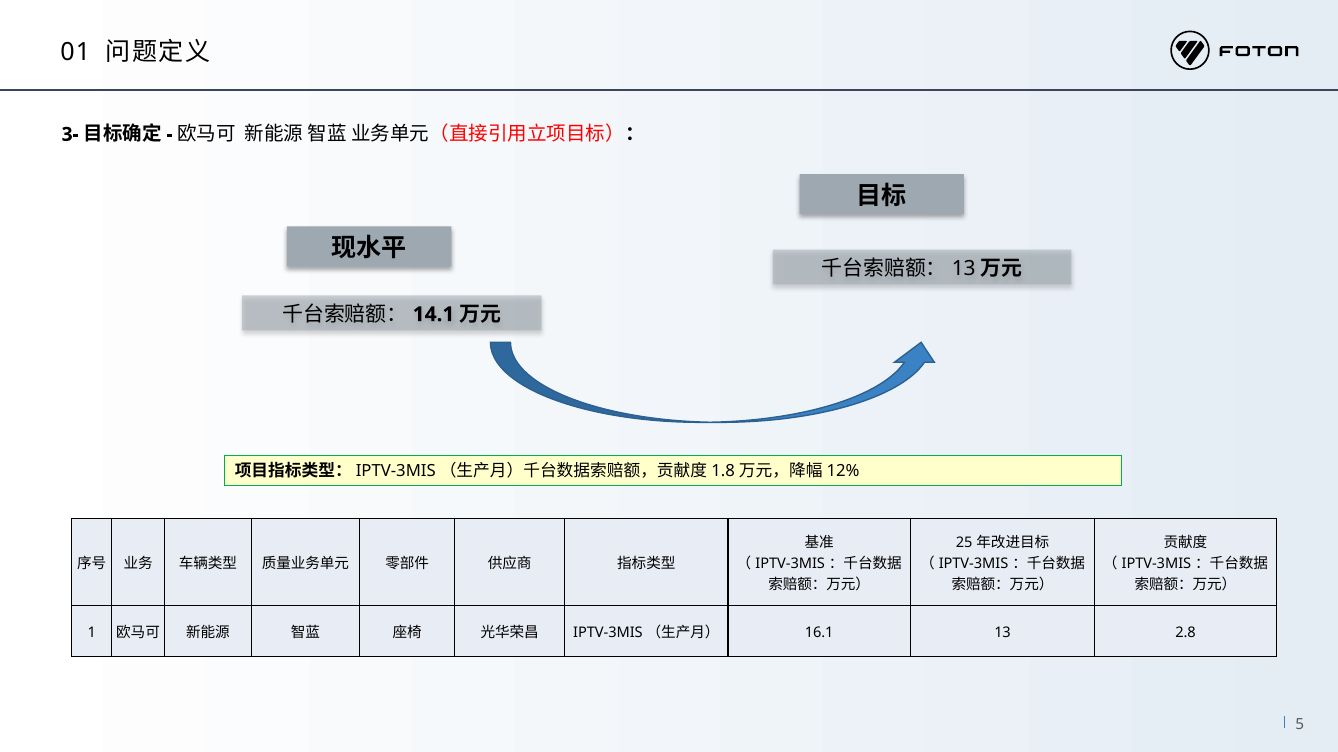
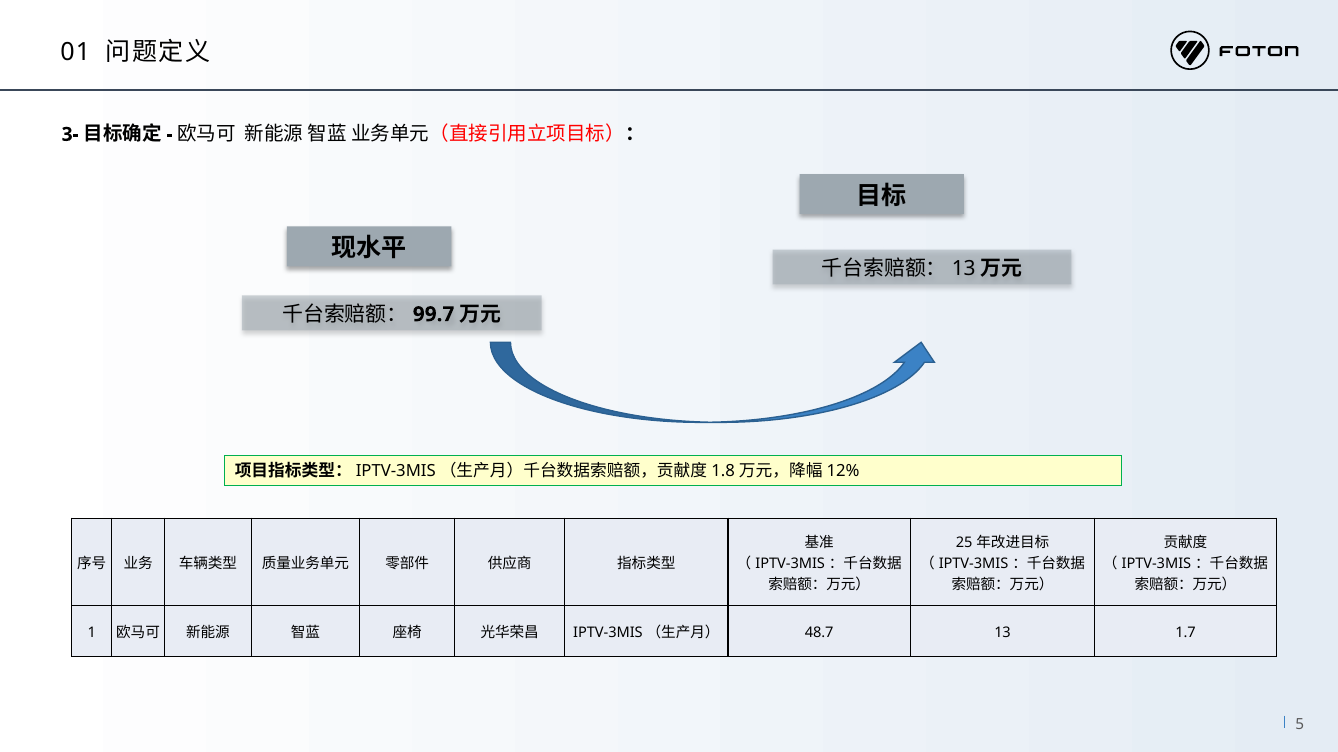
14.1: 14.1 -> 99.7
16.1: 16.1 -> 48.7
2.8: 2.8 -> 1.7
